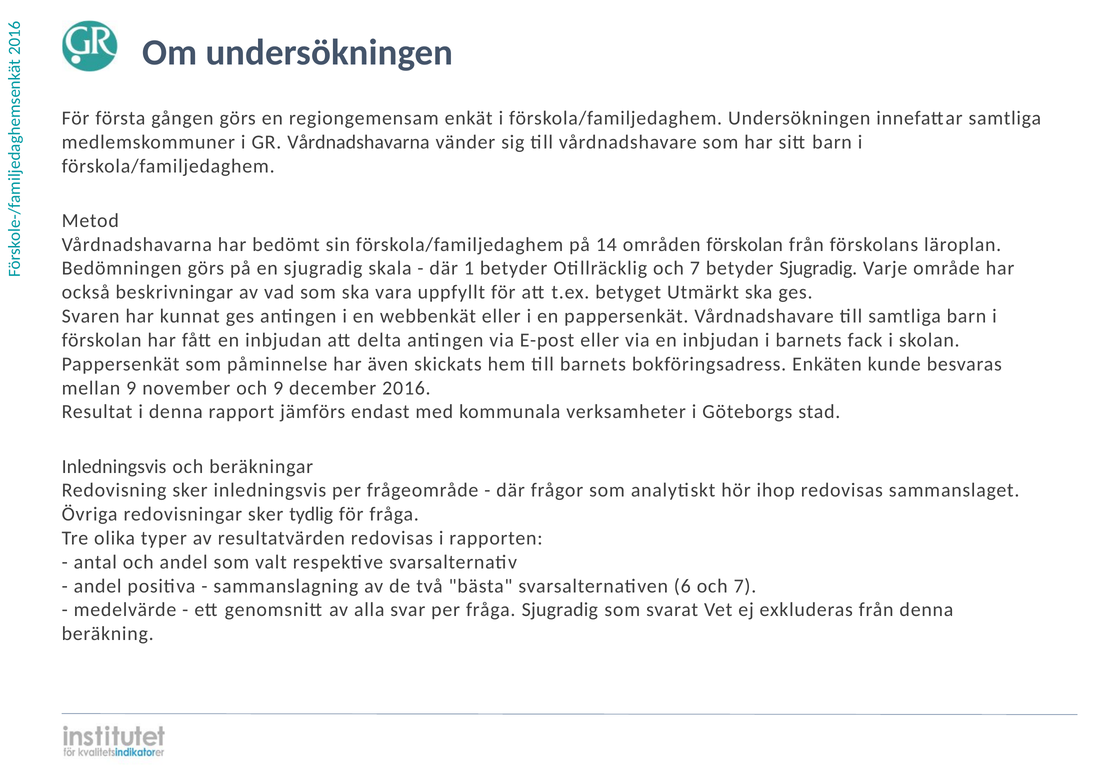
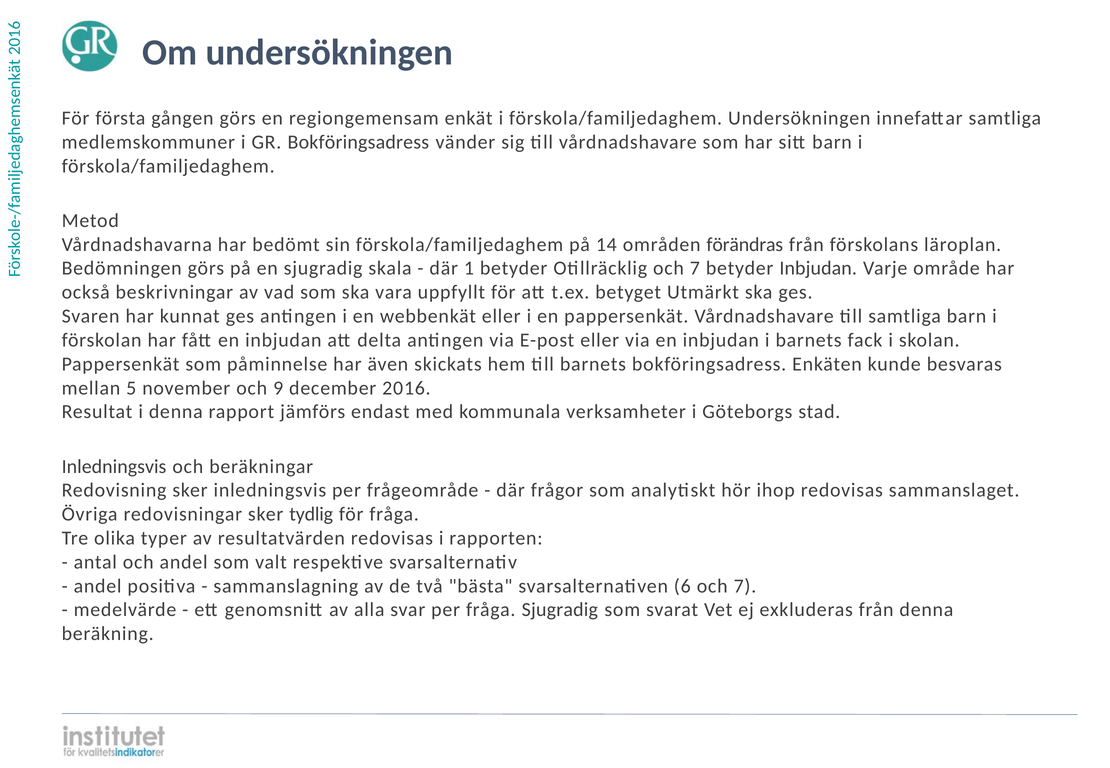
GR Vårdnadshavarna: Vårdnadshavarna -> Bokföringsadress
områden förskolan: förskolan -> förändras
betyder Sjugradig: Sjugradig -> Inbjudan
mellan 9: 9 -> 5
